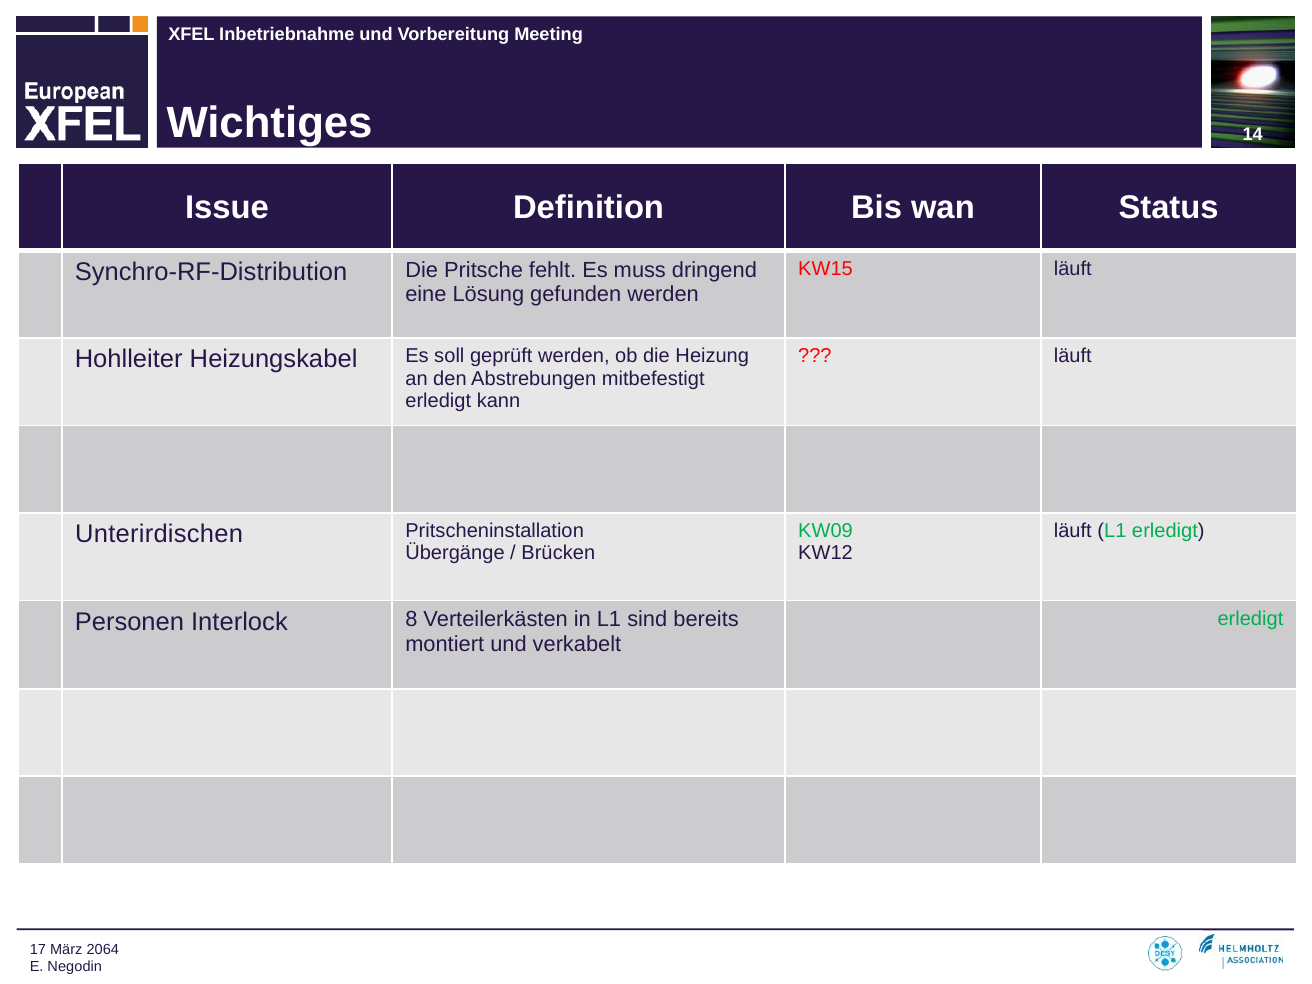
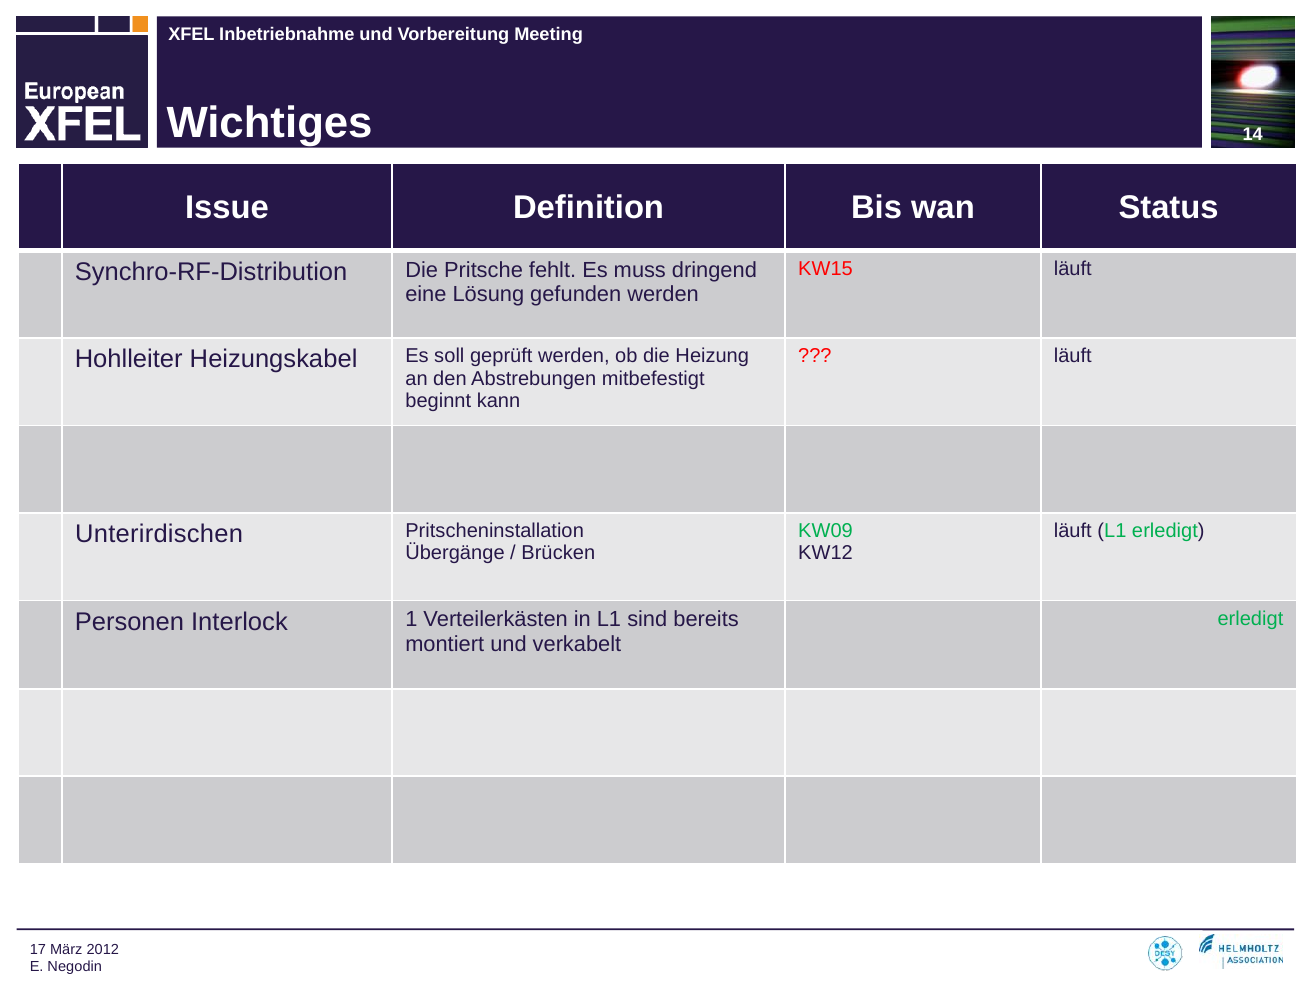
erledigt at (438, 401): erledigt -> beginnt
8: 8 -> 1
2064: 2064 -> 2012
